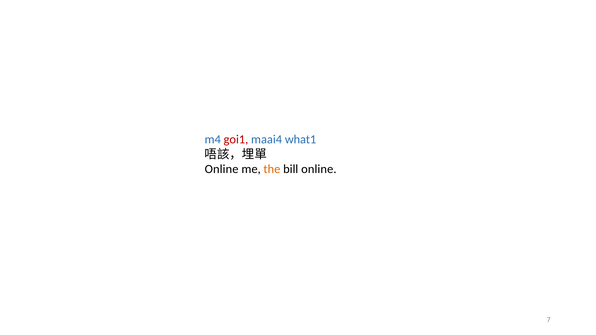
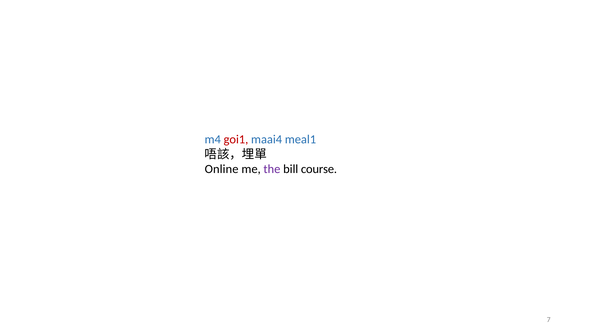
what1: what1 -> meal1
the colour: orange -> purple
bill online: online -> course
